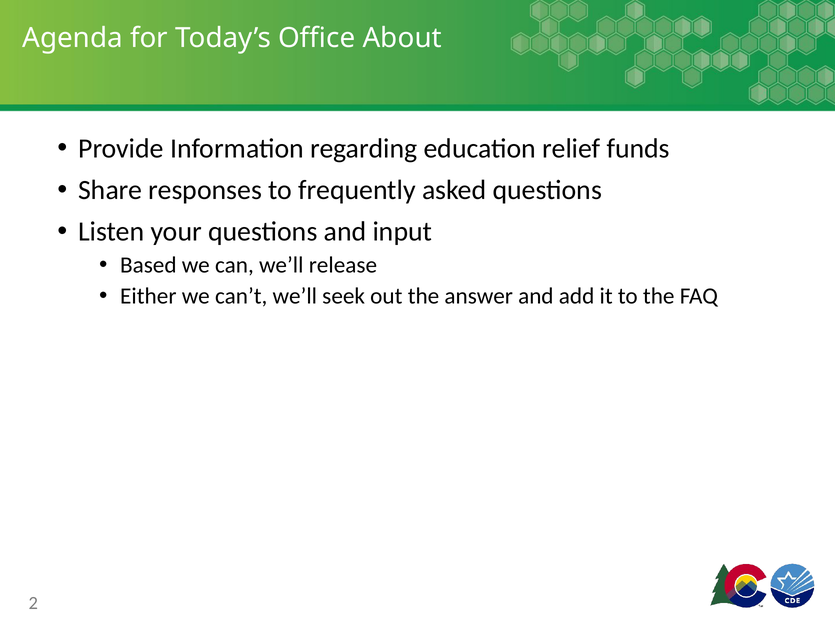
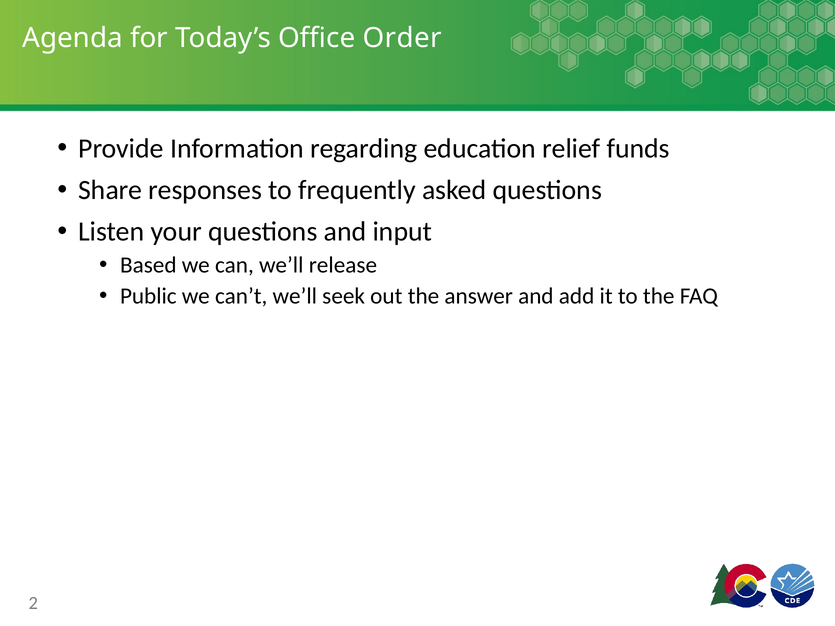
About: About -> Order
Either: Either -> Public
